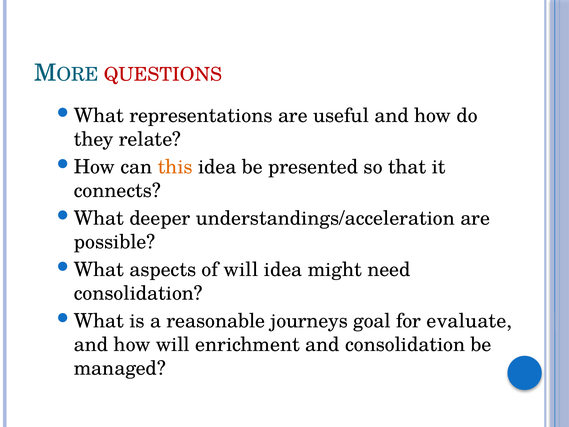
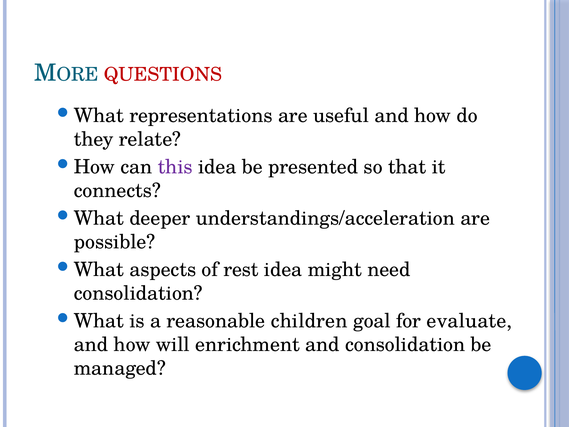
this colour: orange -> purple
of will: will -> rest
journeys: journeys -> children
